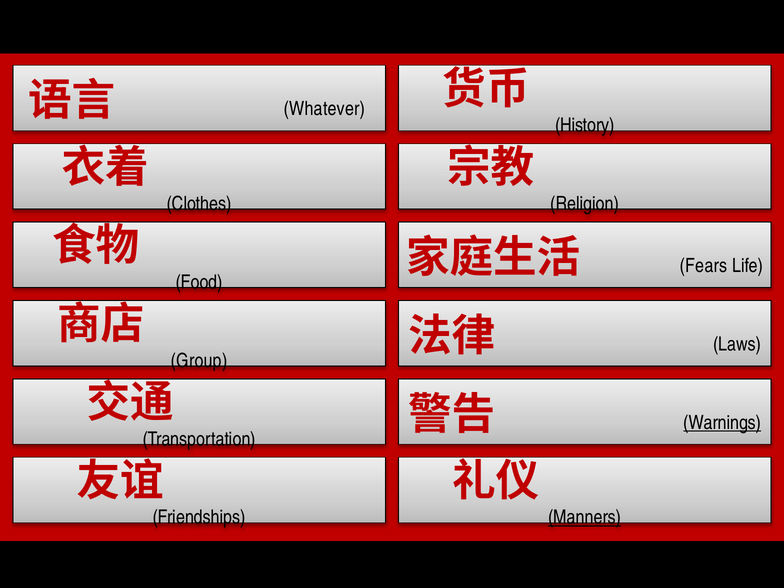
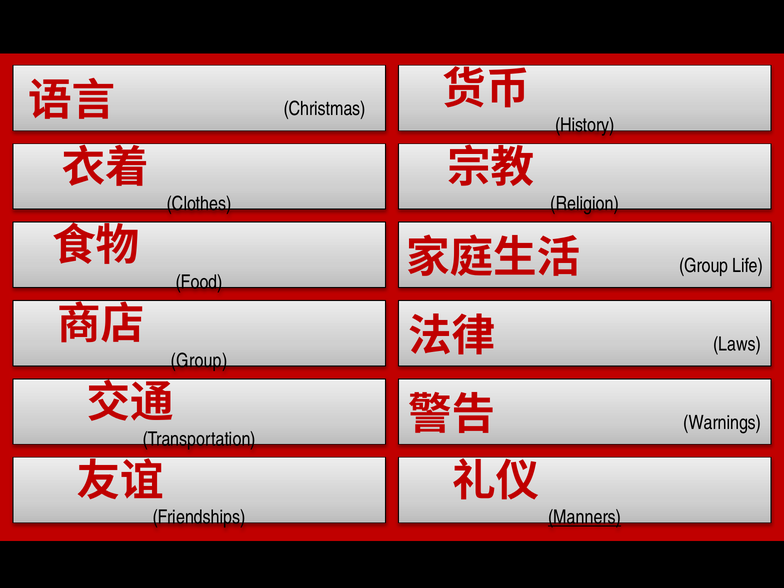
Whatever: Whatever -> Christmas
Fears at (704, 266): Fears -> Group
Warnings underline: present -> none
